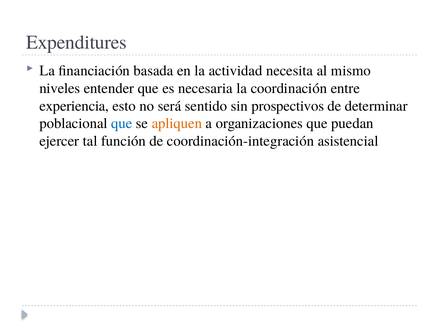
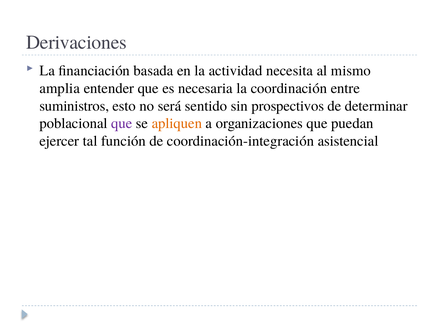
Expenditures: Expenditures -> Derivaciones
niveles: niveles -> amplia
experiencia: experiencia -> suministros
que at (122, 123) colour: blue -> purple
